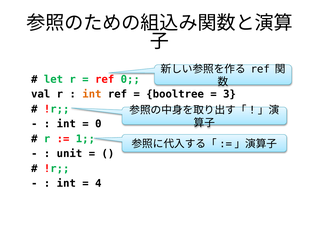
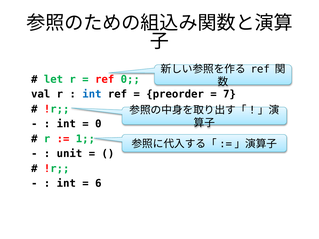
int at (92, 94) colour: orange -> blue
booltree: booltree -> preorder
3: 3 -> 7
4: 4 -> 6
